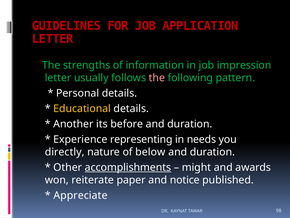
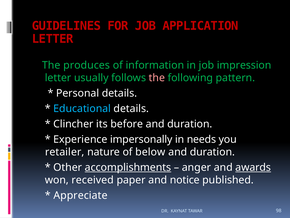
strengths: strengths -> produces
Educational colour: yellow -> light blue
Another: Another -> Clincher
representing: representing -> impersonally
directly: directly -> retailer
might: might -> anger
awards underline: none -> present
reiterate: reiterate -> received
